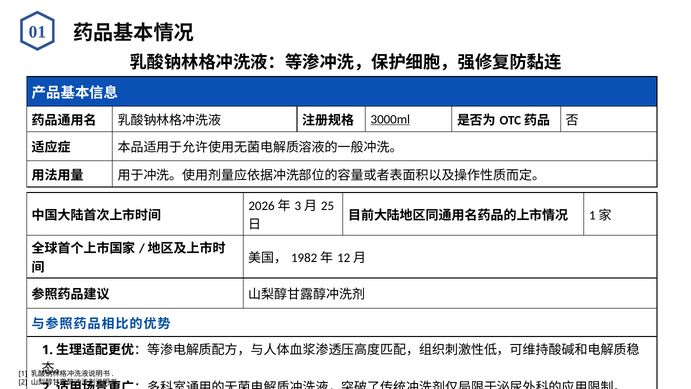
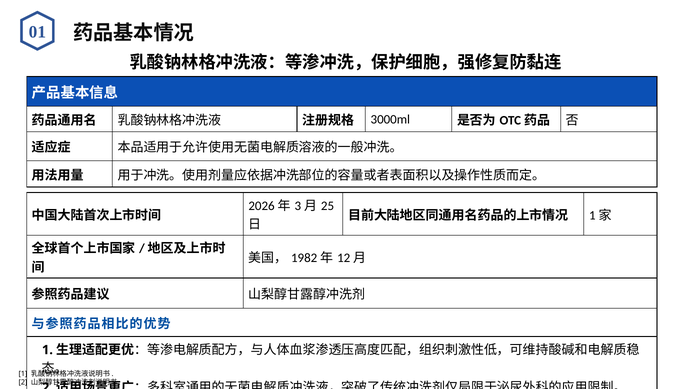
3000ml underline: present -> none
